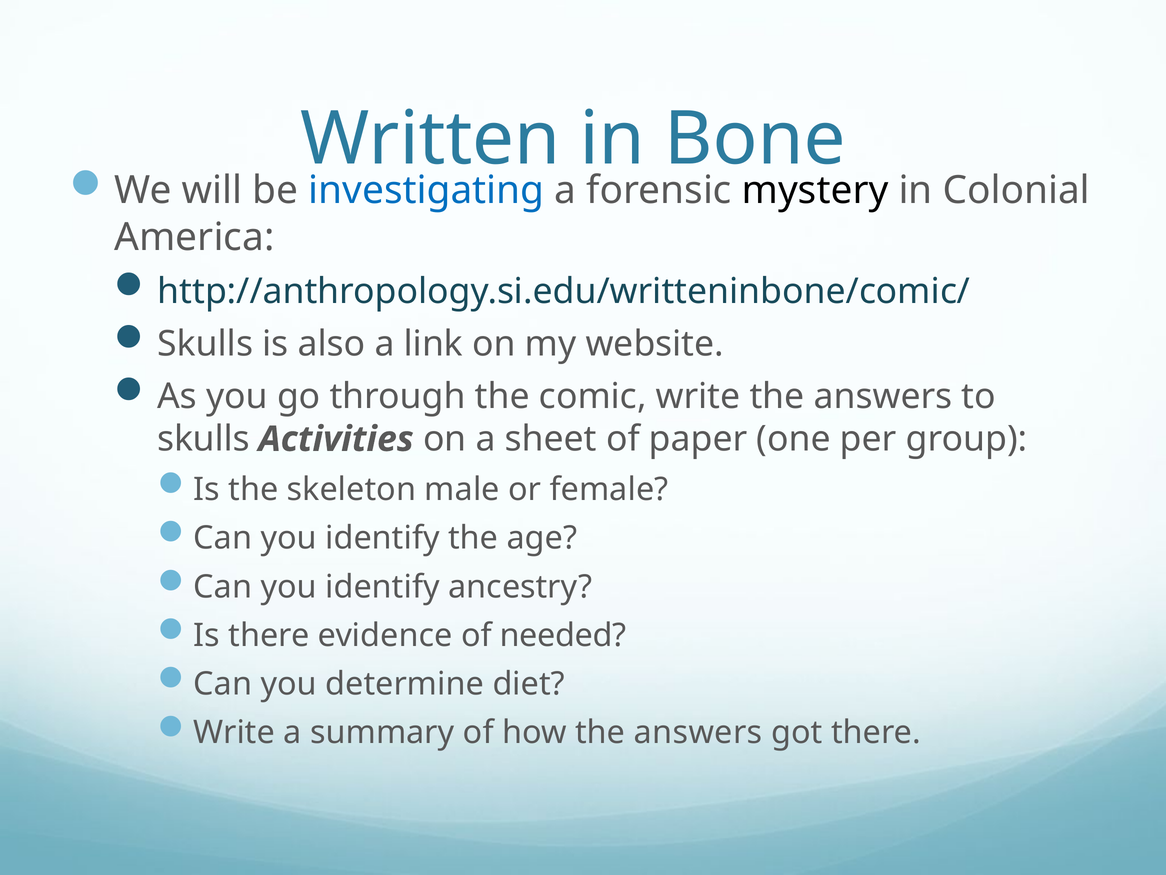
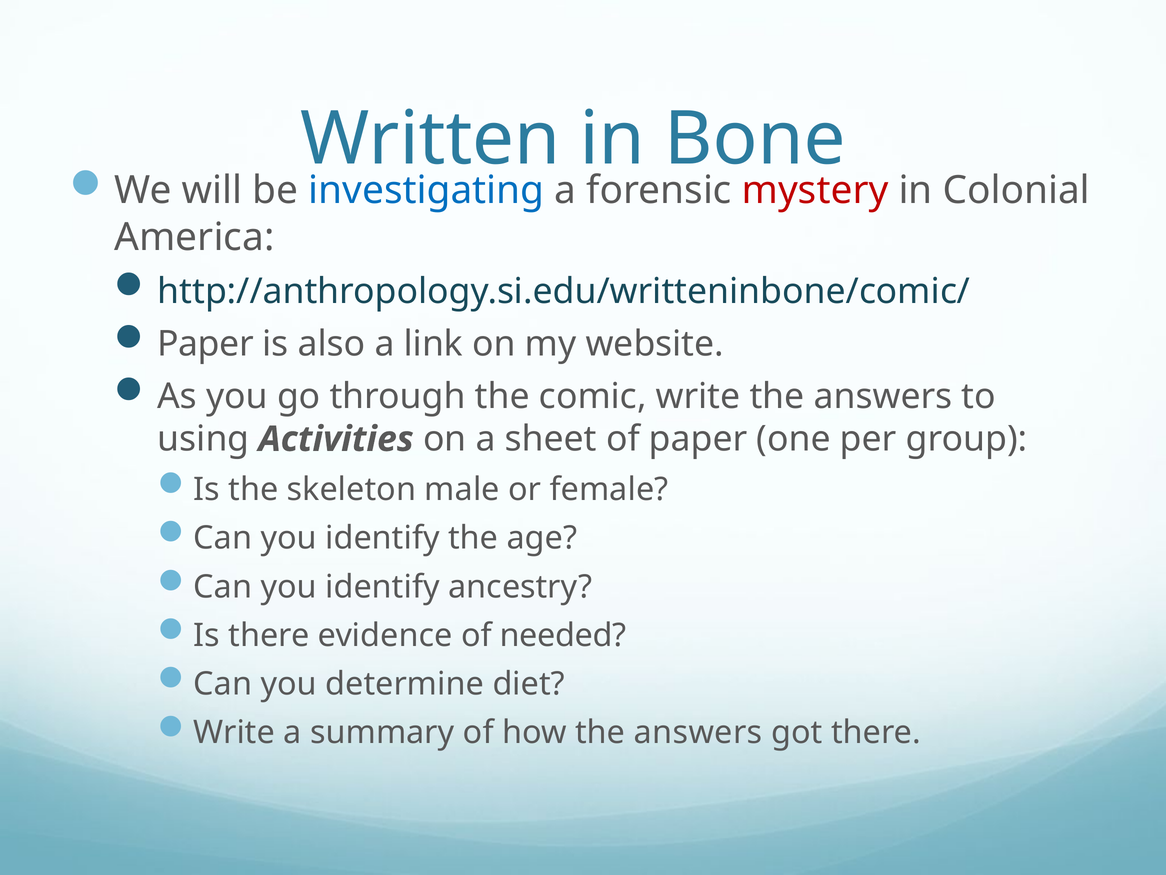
mystery colour: black -> red
Skulls at (205, 344): Skulls -> Paper
skulls at (204, 439): skulls -> using
